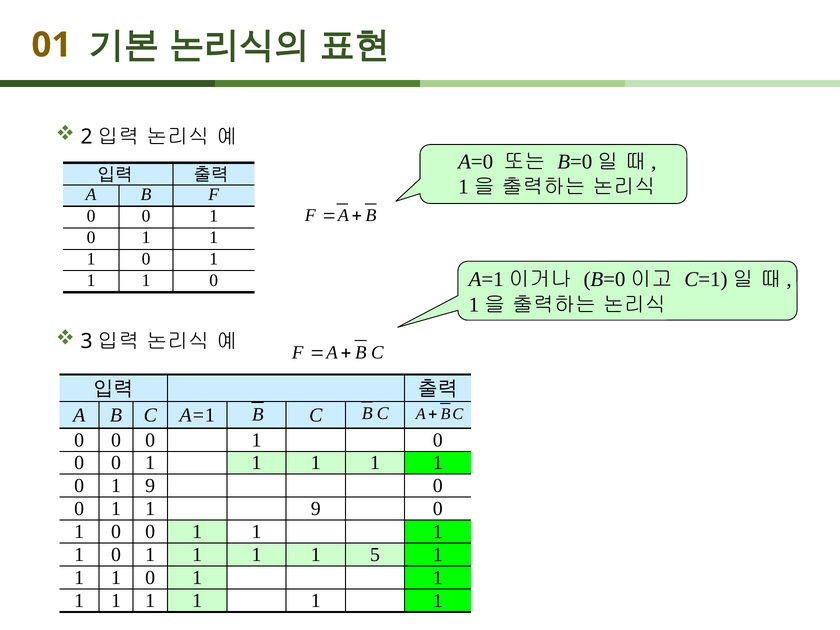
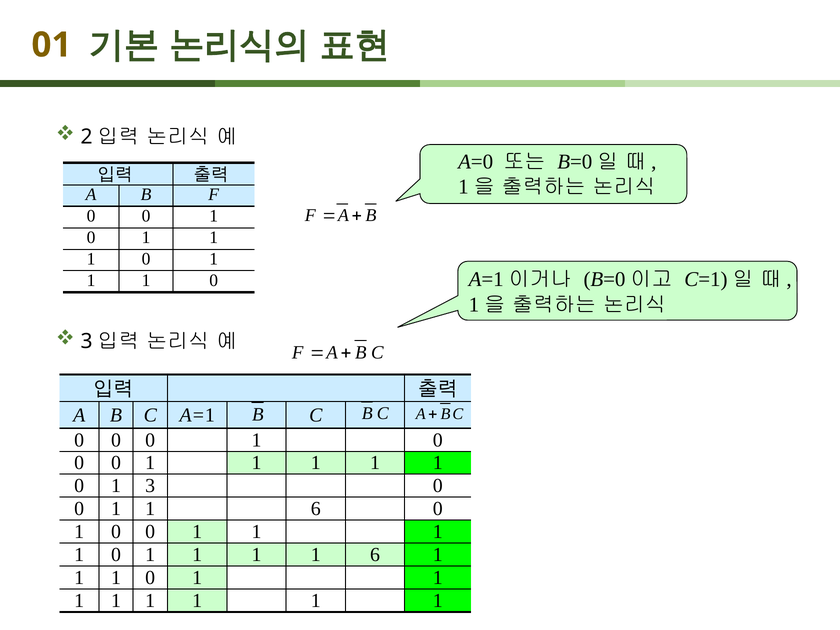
0 1 9: 9 -> 3
0 1 1 9: 9 -> 6
1 1 1 5: 5 -> 6
